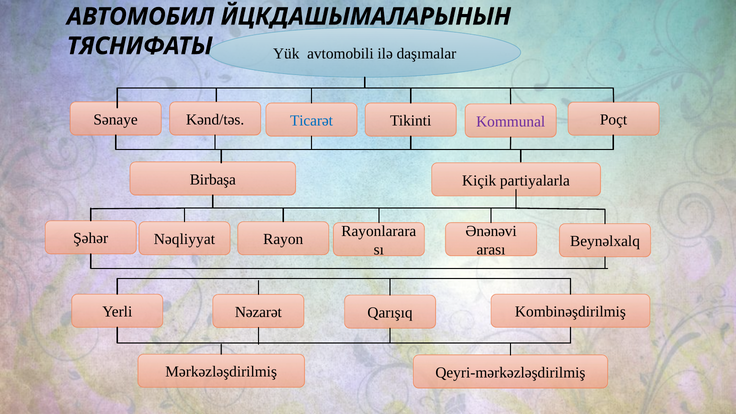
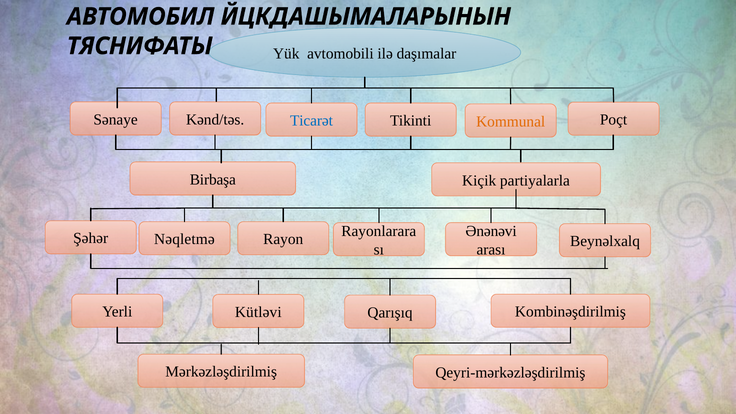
Kommunal colour: purple -> orange
Nəqliyyat: Nəqliyyat -> Nəqletmə
Nəzarət: Nəzarət -> Kütləvi
